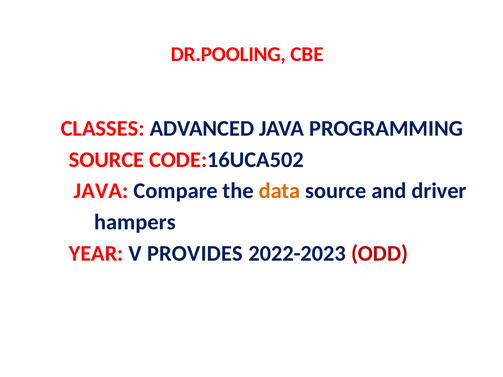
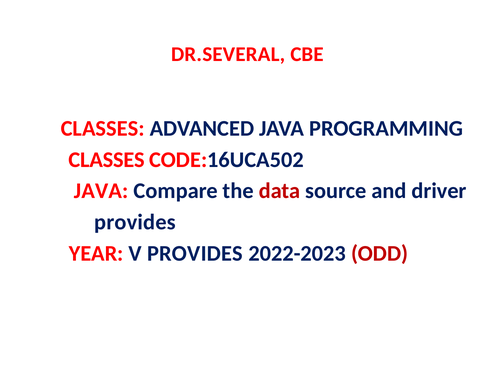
DR.POOLING: DR.POOLING -> DR.SEVERAL
SOURCE at (107, 160): SOURCE -> CLASSES
data colour: orange -> red
hampers at (135, 222): hampers -> provides
